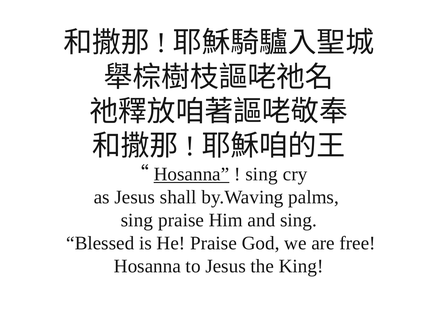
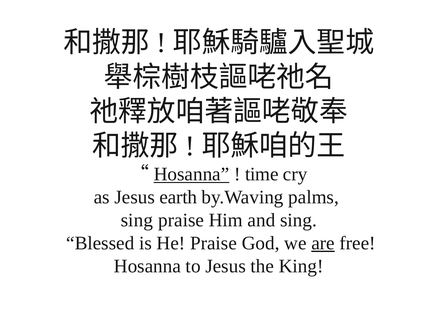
sing at (262, 174): sing -> time
shall: shall -> earth
are underline: none -> present
